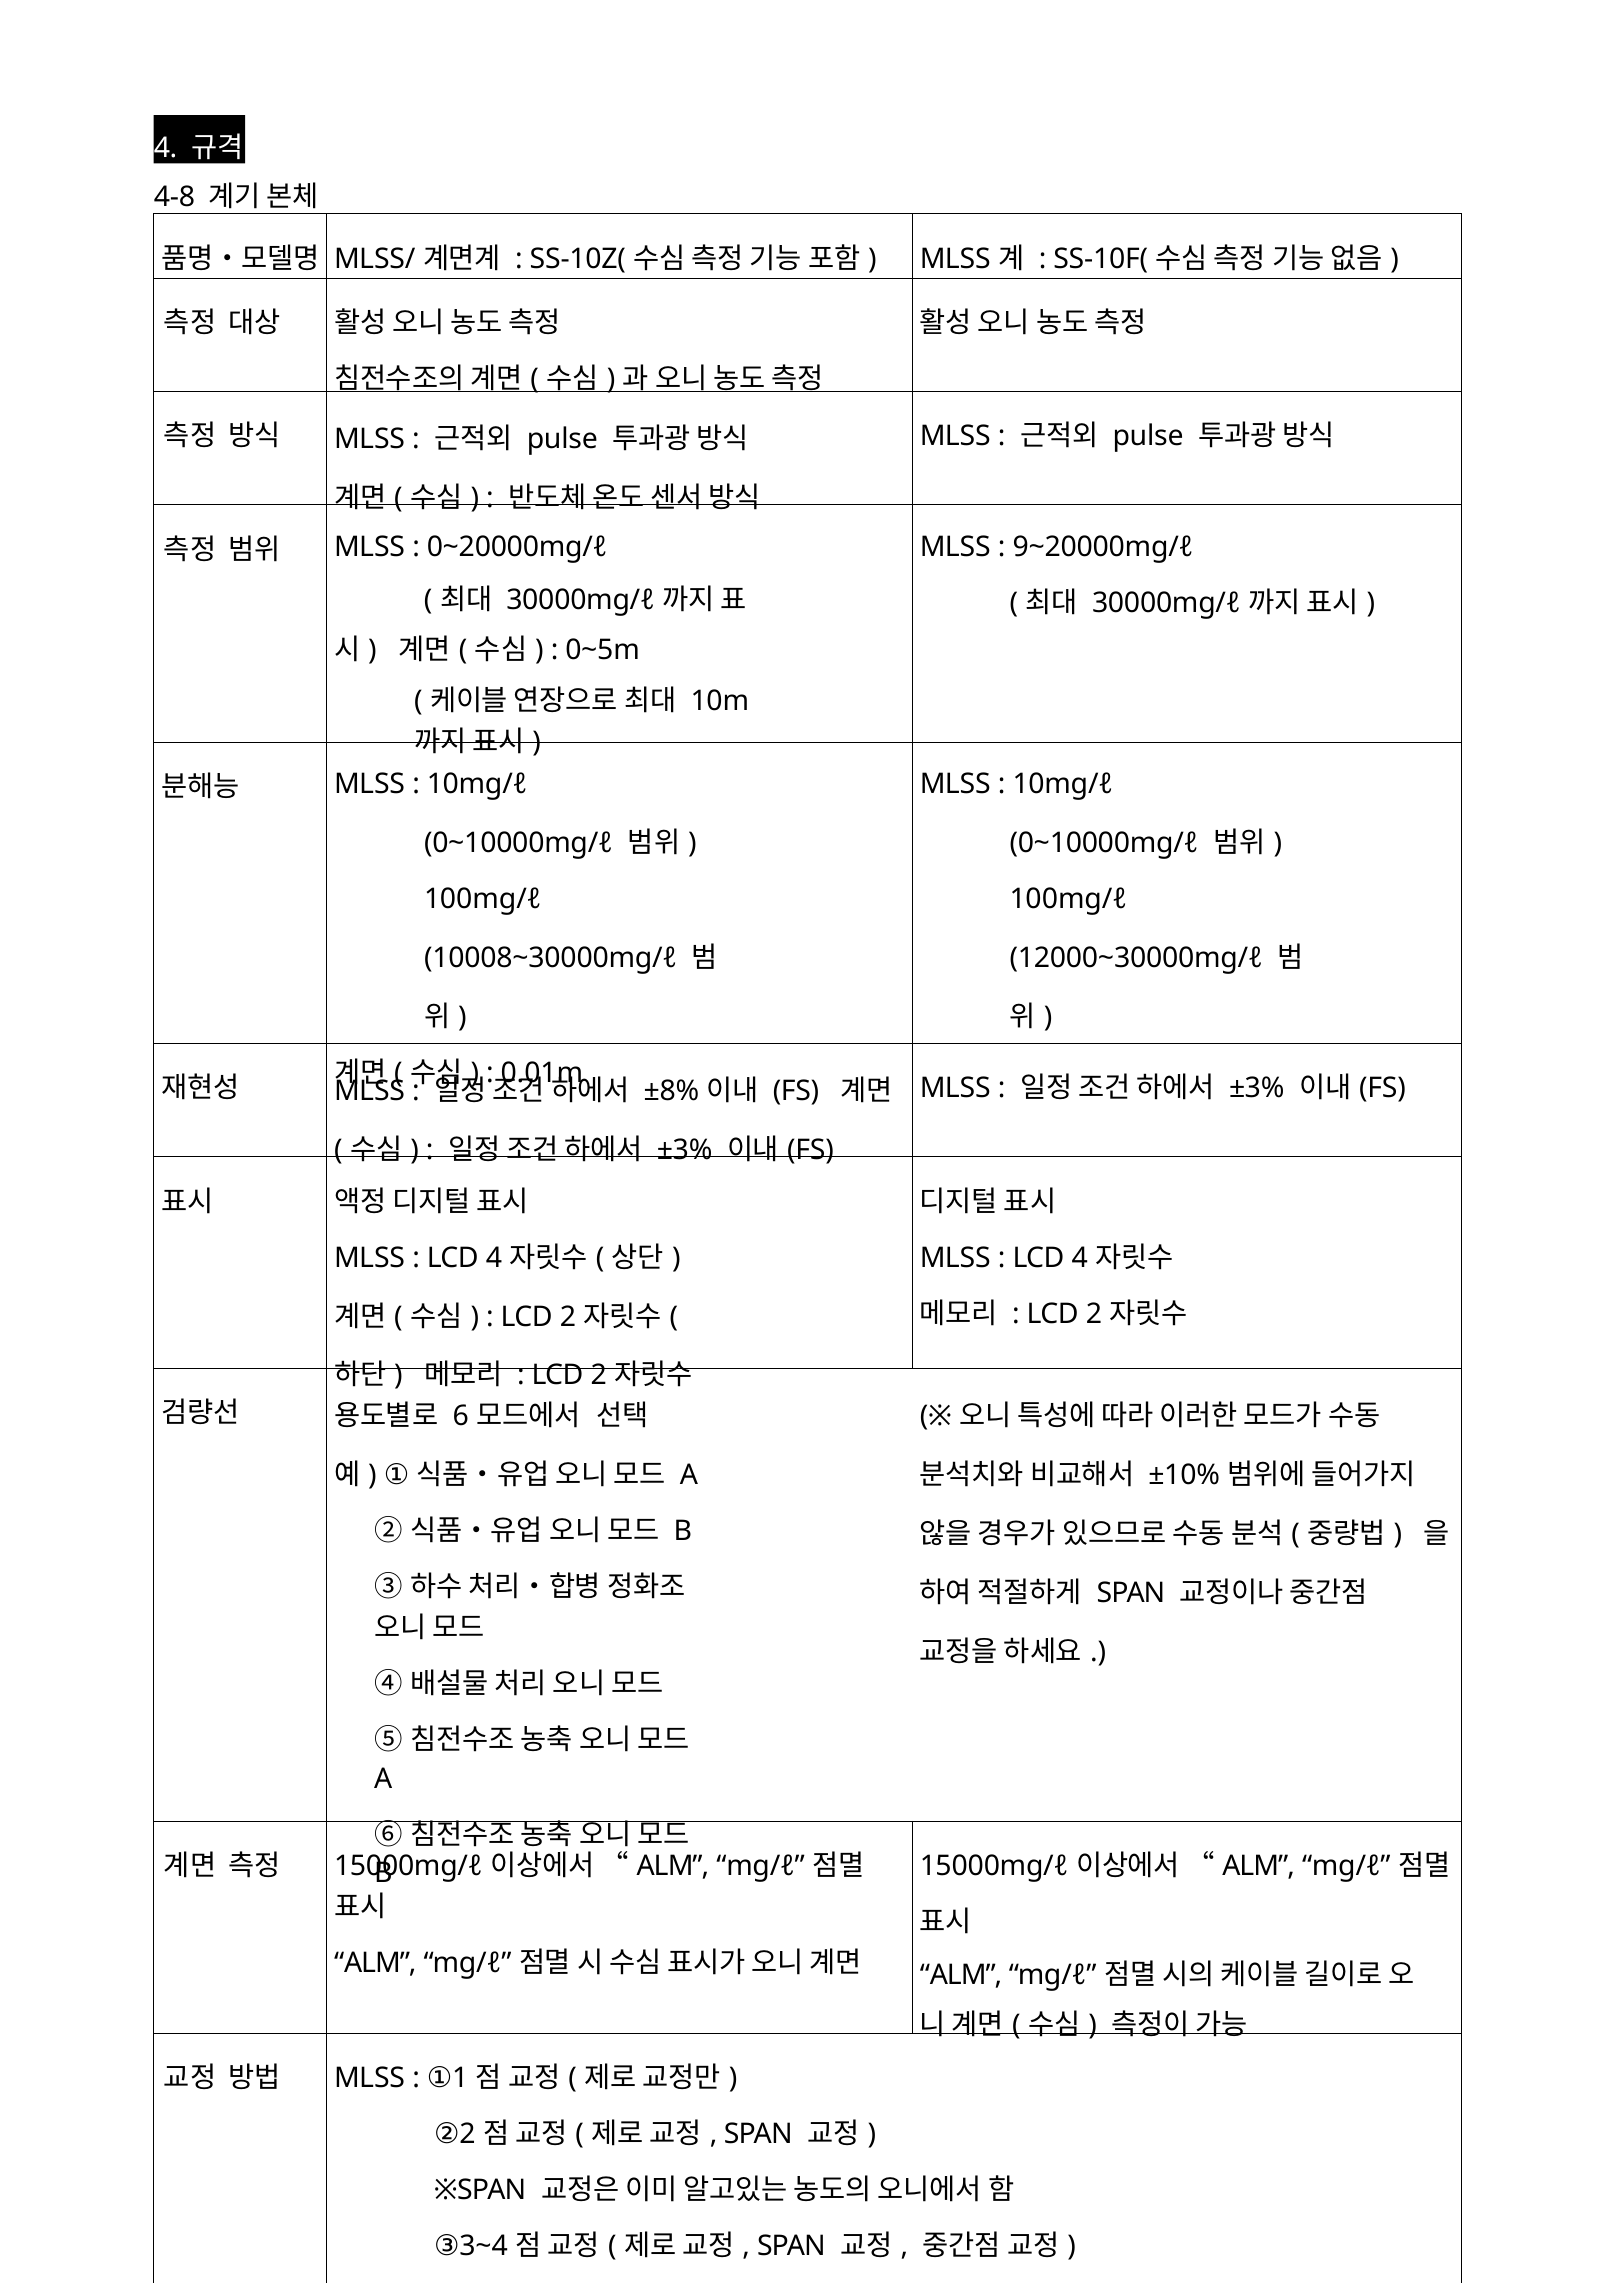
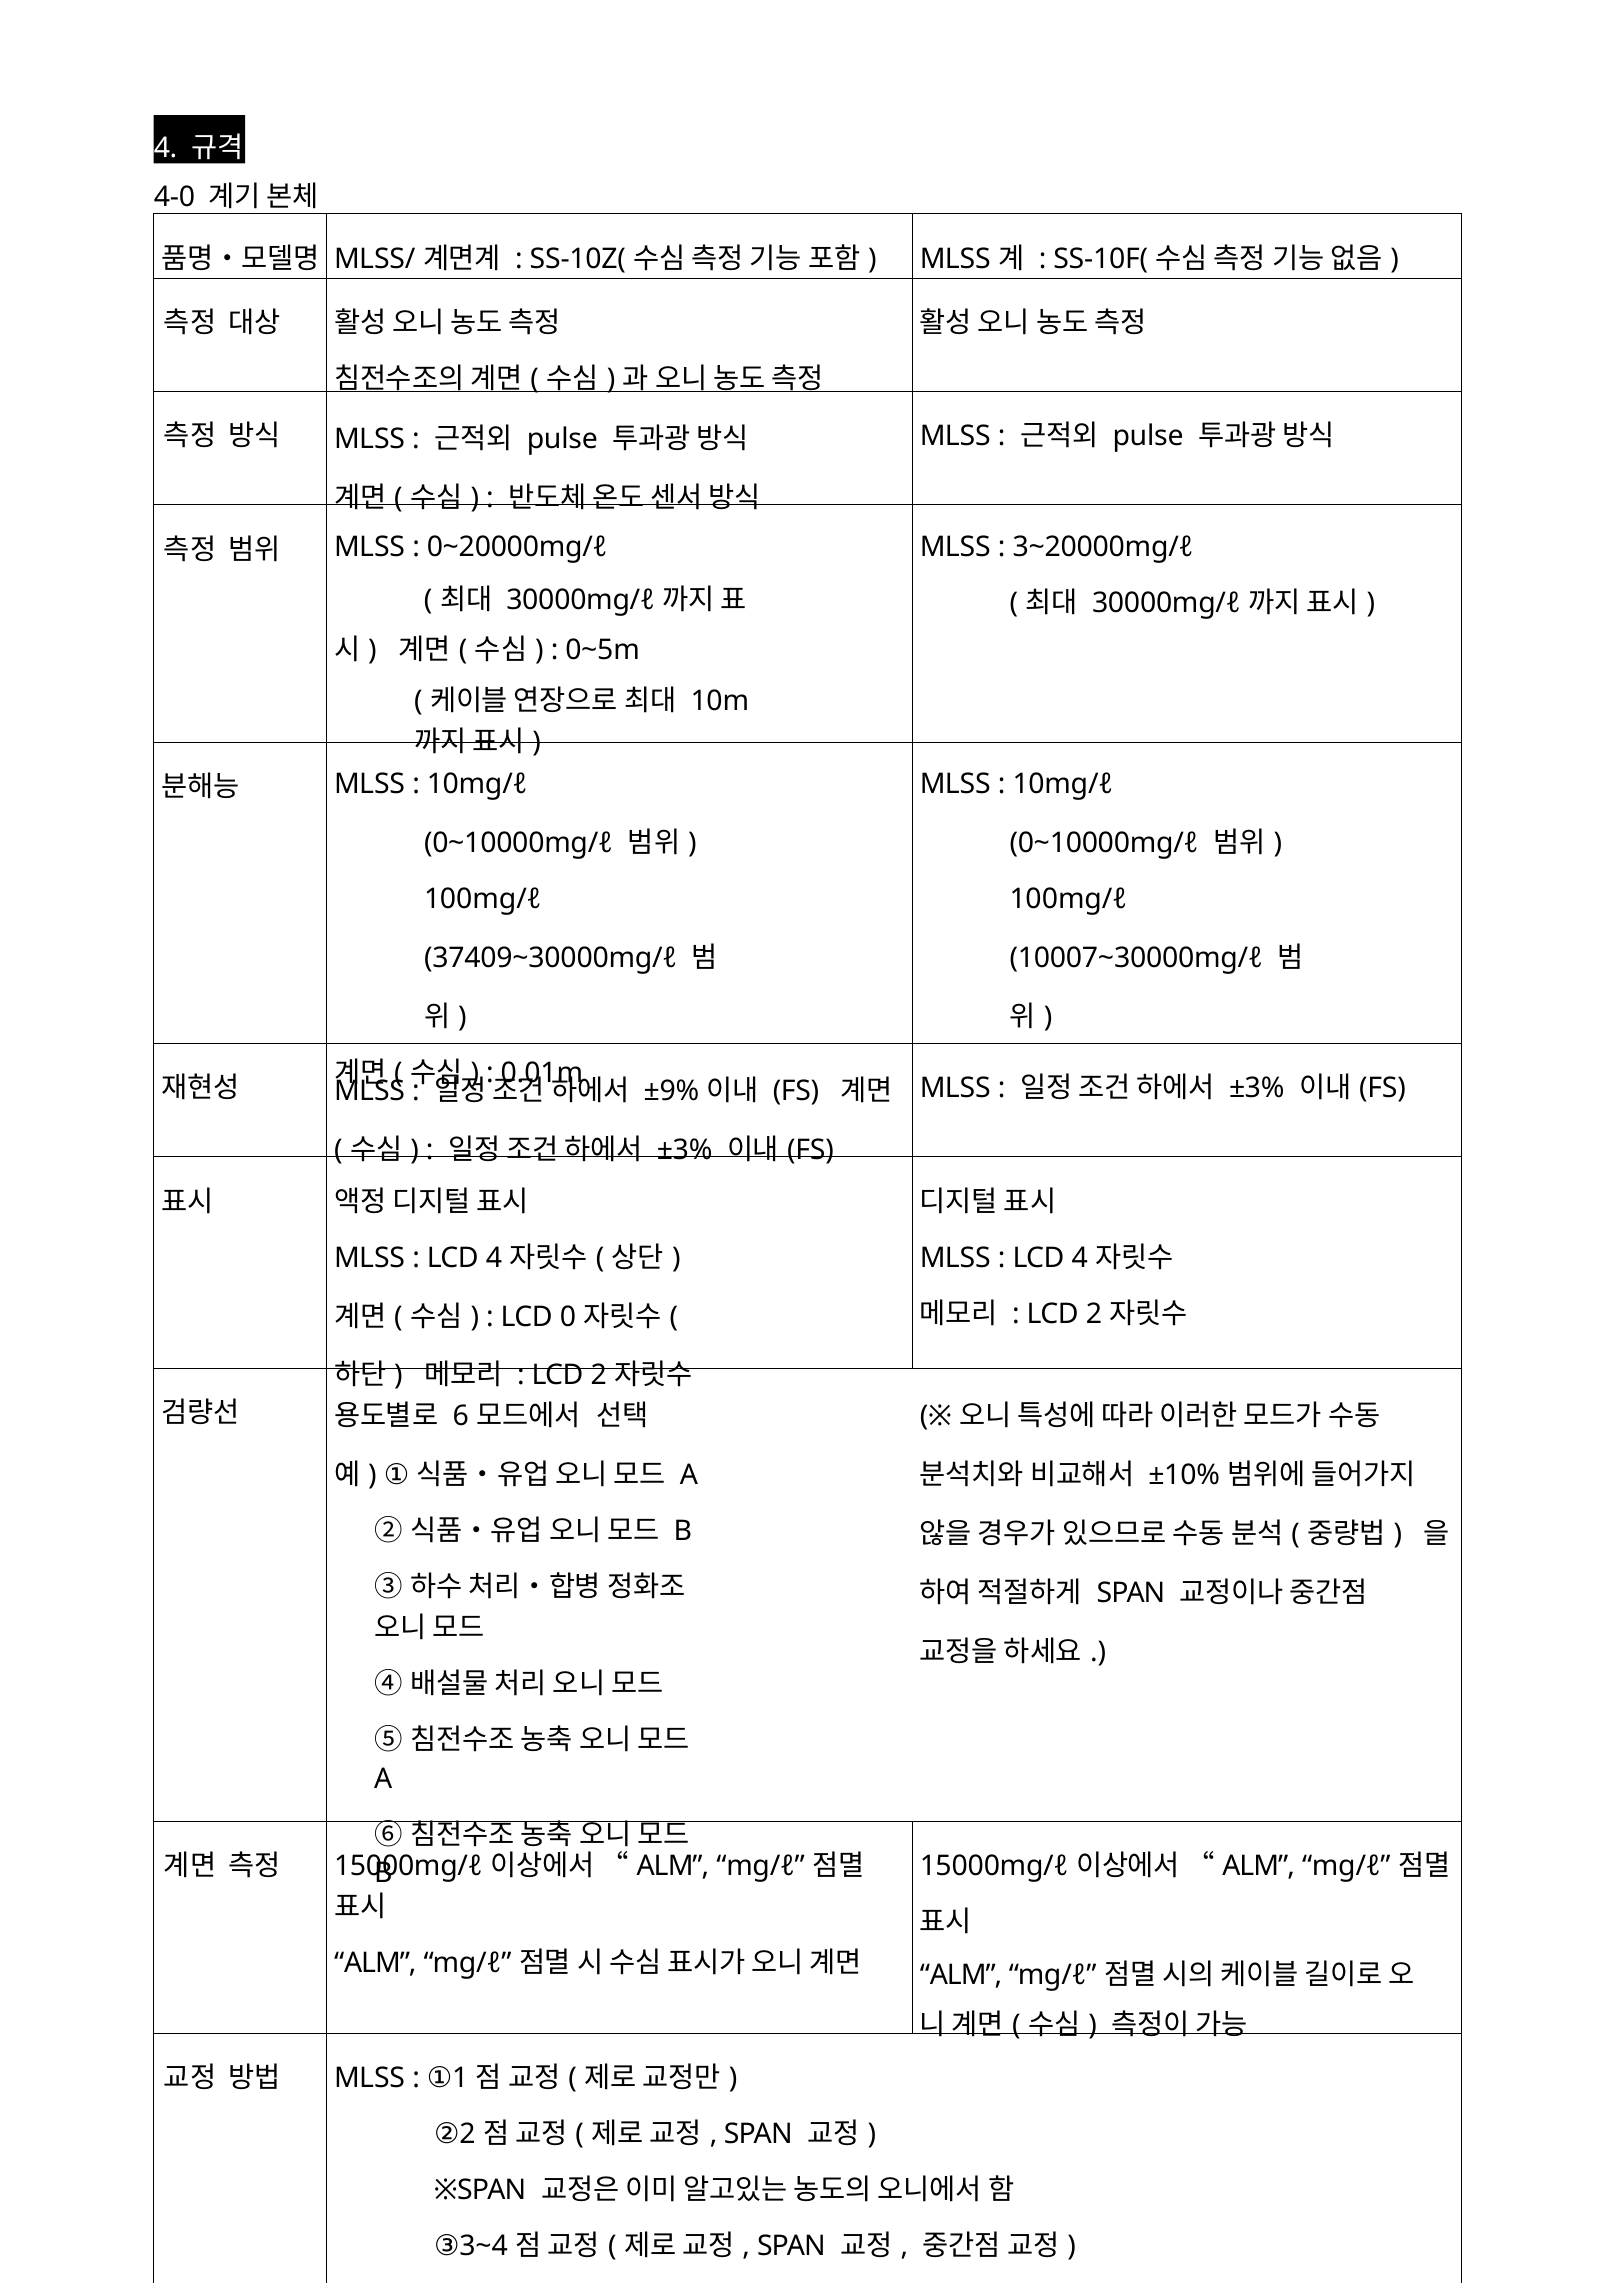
4-8: 4-8 -> 4-0
9~20000mg/ℓ: 9~20000mg/ℓ -> 3~20000mg/ℓ
10008~30000mg/ℓ: 10008~30000mg/ℓ -> 37409~30000mg/ℓ
12000~30000mg/ℓ: 12000~30000mg/ℓ -> 10007~30000mg/ℓ
±8%: ±8% -> ±9%
2 at (568, 1316): 2 -> 0
